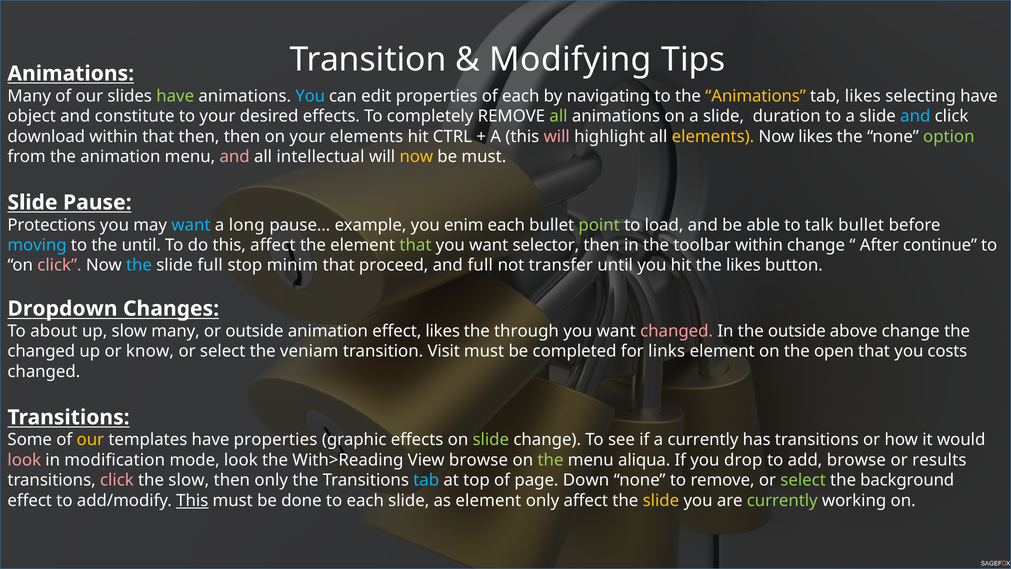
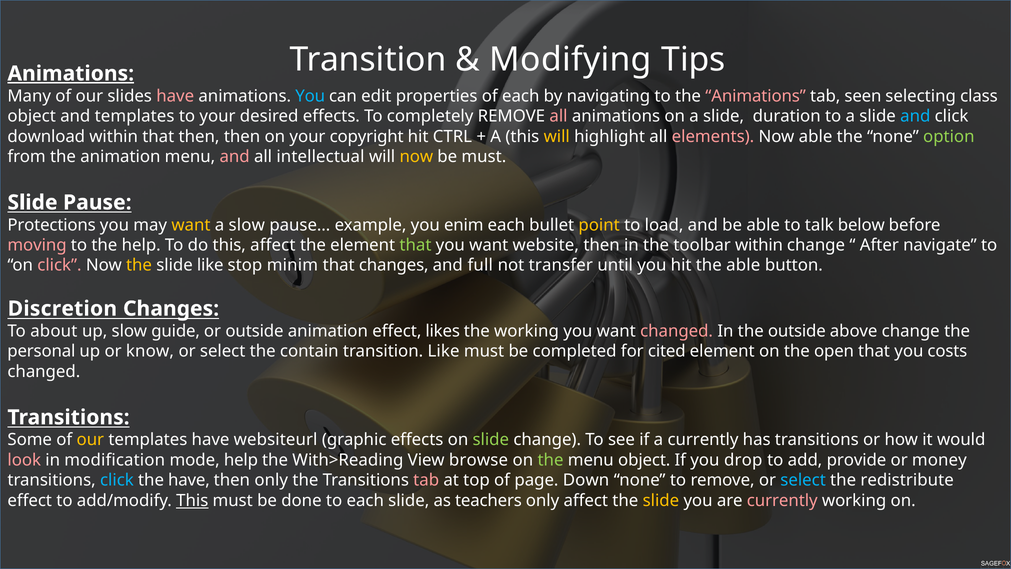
Animations at (71, 74) underline: none -> present
have at (175, 96) colour: light green -> pink
Animations at (756, 96) colour: yellow -> pink
tab likes: likes -> seen
selecting have: have -> class
and constitute: constitute -> templates
all at (559, 116) colour: light green -> pink
your elements: elements -> copyright
will at (557, 136) colour: pink -> yellow
elements at (713, 136) colour: yellow -> pink
Now likes: likes -> able
want at (191, 225) colour: light blue -> yellow
a long: long -> slow
point colour: light green -> yellow
talk bullet: bullet -> below
moving colour: light blue -> pink
the until: until -> help
selector: selector -> website
continue: continue -> navigate
the at (139, 265) colour: light blue -> yellow
slide full: full -> like
that proceed: proceed -> changes
the likes: likes -> able
Dropdown: Dropdown -> Discretion
slow many: many -> guide
the through: through -> working
changed at (41, 351): changed -> personal
veniam: veniam -> contain
transition Visit: Visit -> Like
links: links -> cited
have properties: properties -> websiteurl
mode look: look -> help
menu aliqua: aliqua -> object
add browse: browse -> provide
results: results -> money
click at (117, 480) colour: pink -> light blue
the slow: slow -> have
tab at (426, 480) colour: light blue -> pink
select at (803, 480) colour: light green -> light blue
background: background -> redistribute
as element: element -> teachers
currently at (782, 500) colour: light green -> pink
